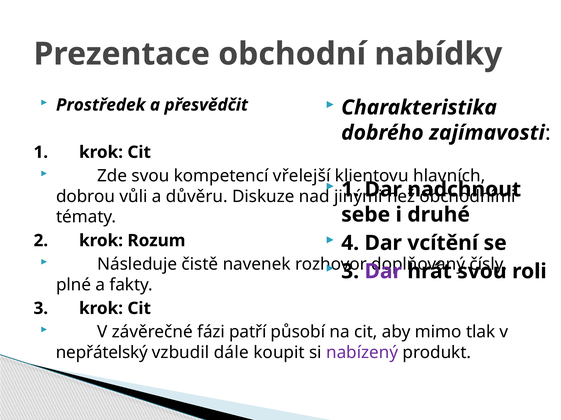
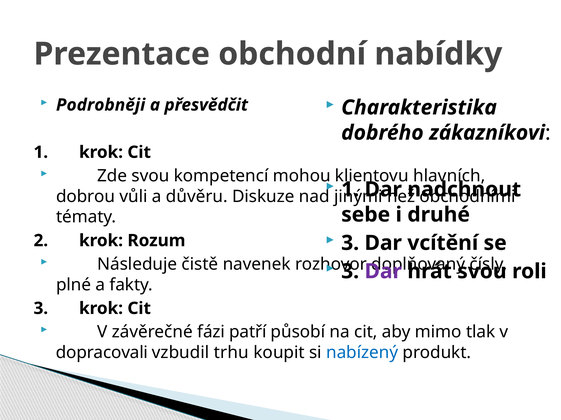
Prostředek: Prostředek -> Podrobněji
zajímavosti: zajímavosti -> zákazníkovi
vřelejší: vřelejší -> mohou
4 at (350, 243): 4 -> 3
nepřátelský: nepřátelský -> dopracovali
dále: dále -> trhu
nabízený colour: purple -> blue
